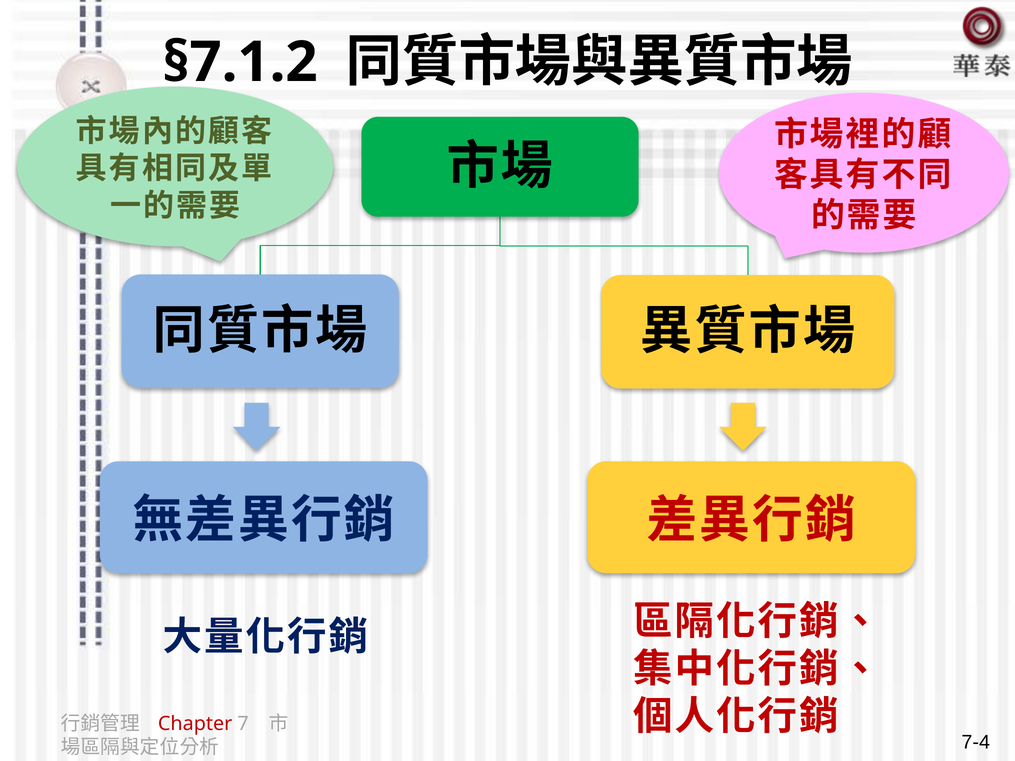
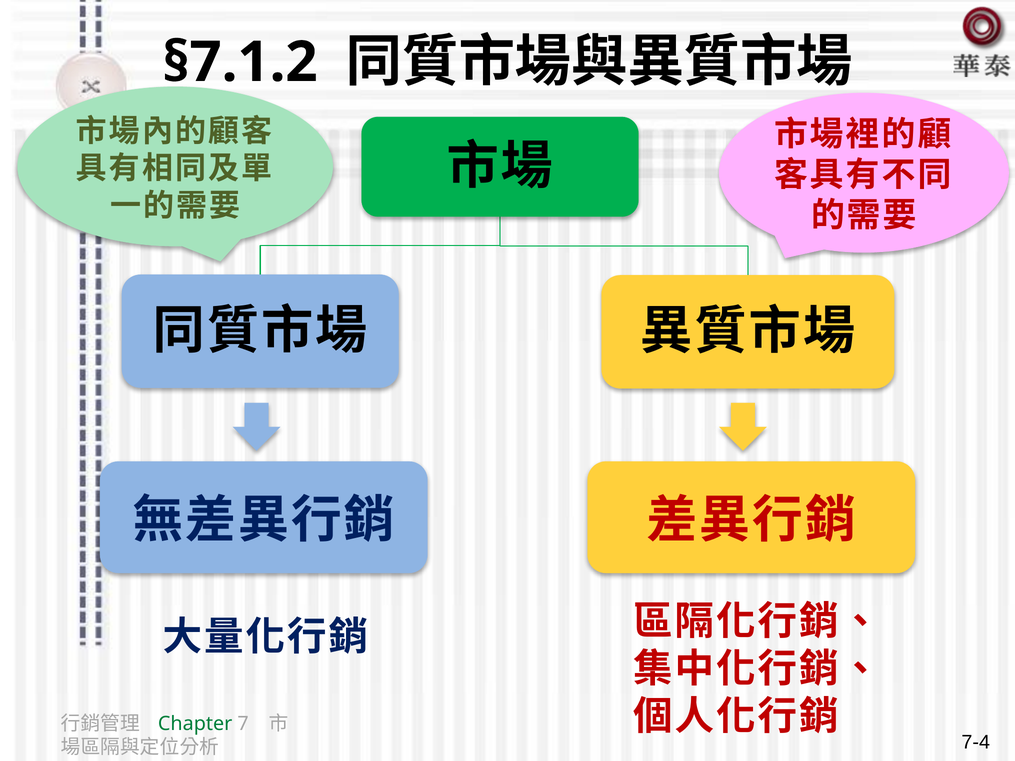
Chapter colour: red -> green
